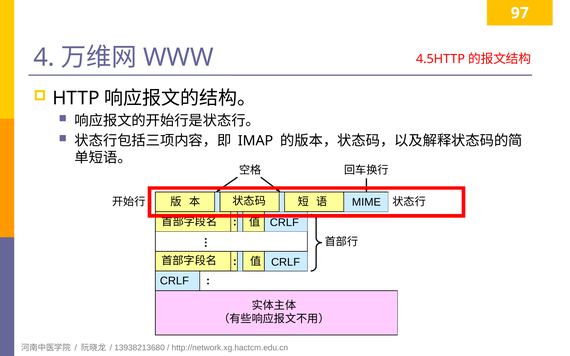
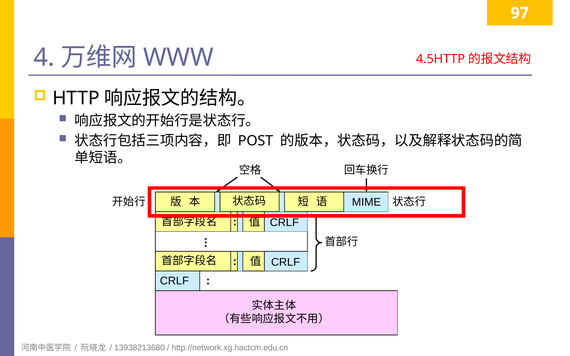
IMAP: IMAP -> POST
